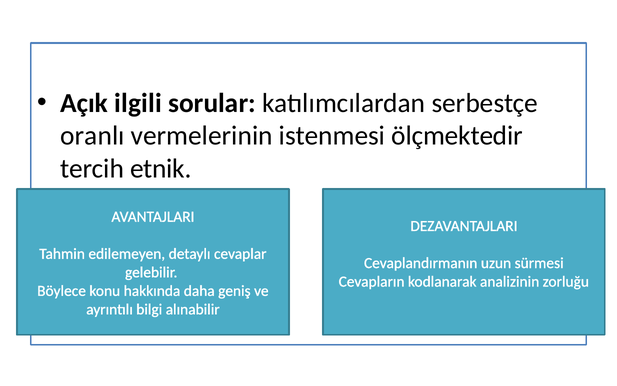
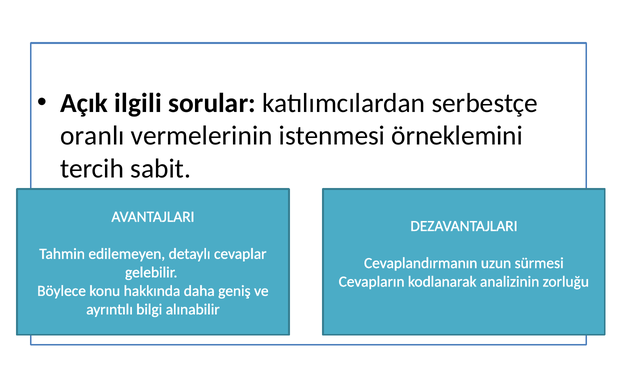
ölçmektedir: ölçmektedir -> örneklemini
etnik: etnik -> sabit
